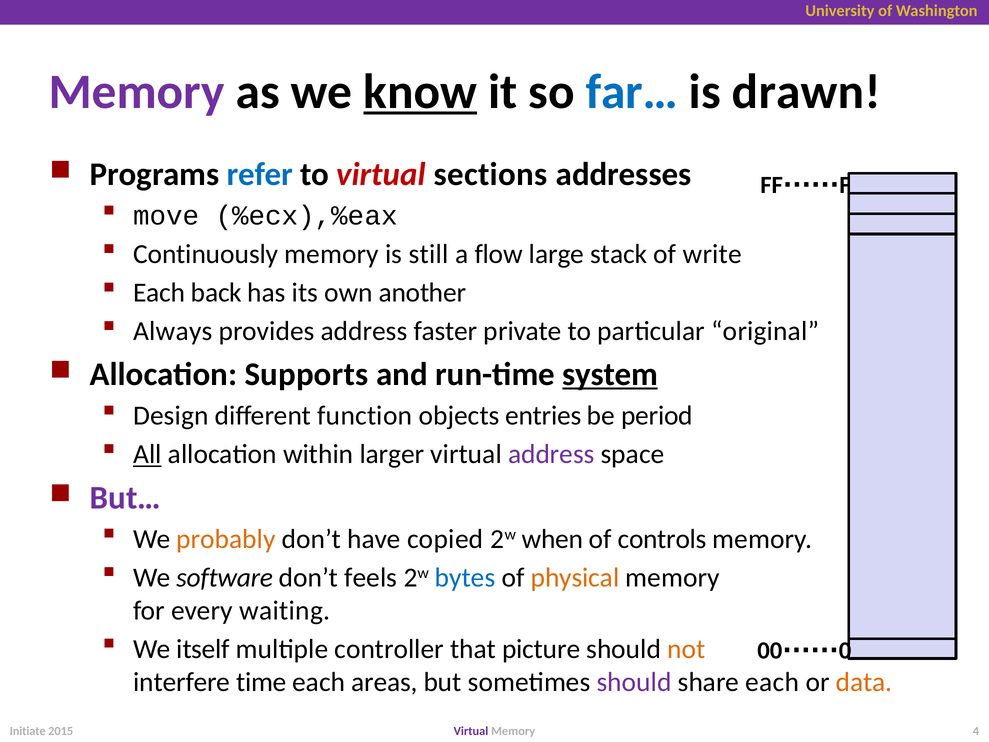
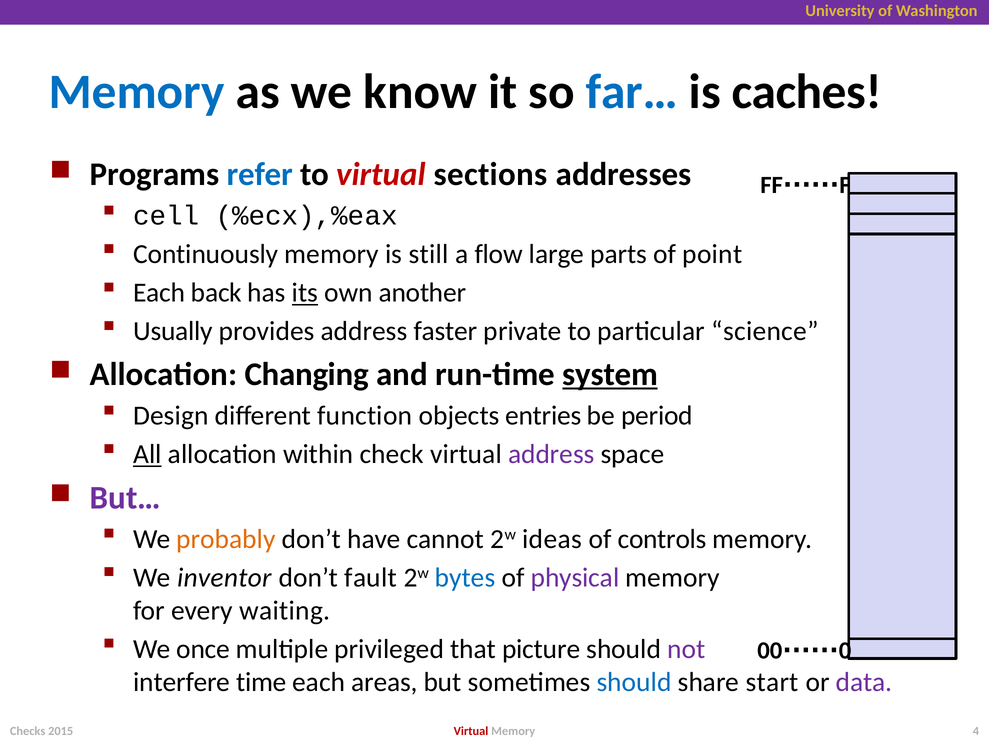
Memory at (136, 92) colour: purple -> blue
know underline: present -> none
drawn: drawn -> caches
move: move -> cell
stack: stack -> parts
write: write -> point
its underline: none -> present
Always: Always -> Usually
original: original -> science
Supports: Supports -> Changing
larger: larger -> check
copied: copied -> cannot
when: when -> ideas
software: software -> inventor
feels: feels -> fault
physical colour: orange -> purple
itself: itself -> once
controller: controller -> privileged
not colour: orange -> purple
should at (634, 682) colour: purple -> blue
share each: each -> start
data colour: orange -> purple
Virtual at (471, 731) colour: purple -> red
Initiate: Initiate -> Checks
